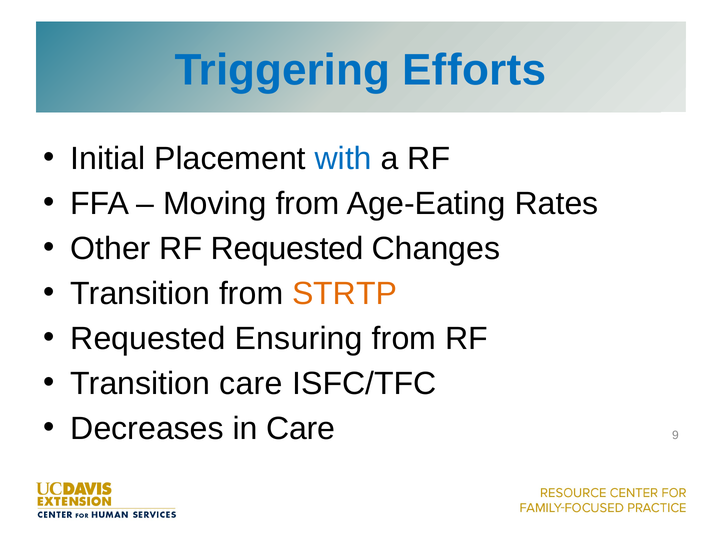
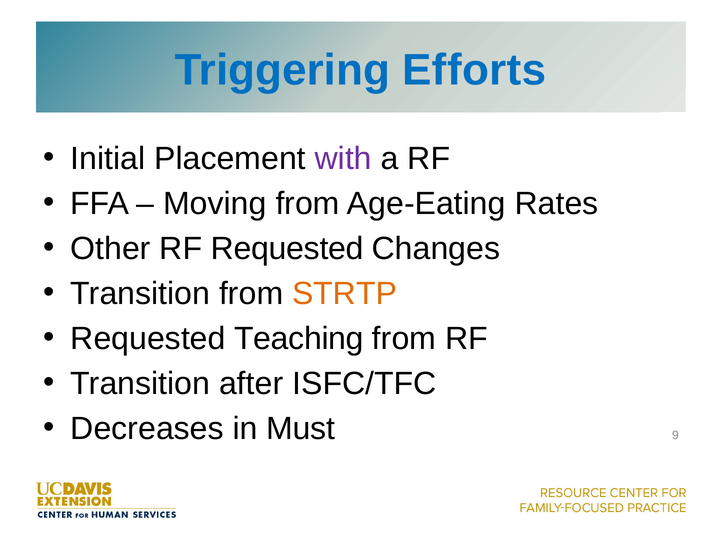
with colour: blue -> purple
Ensuring: Ensuring -> Teaching
Transition care: care -> after
in Care: Care -> Must
